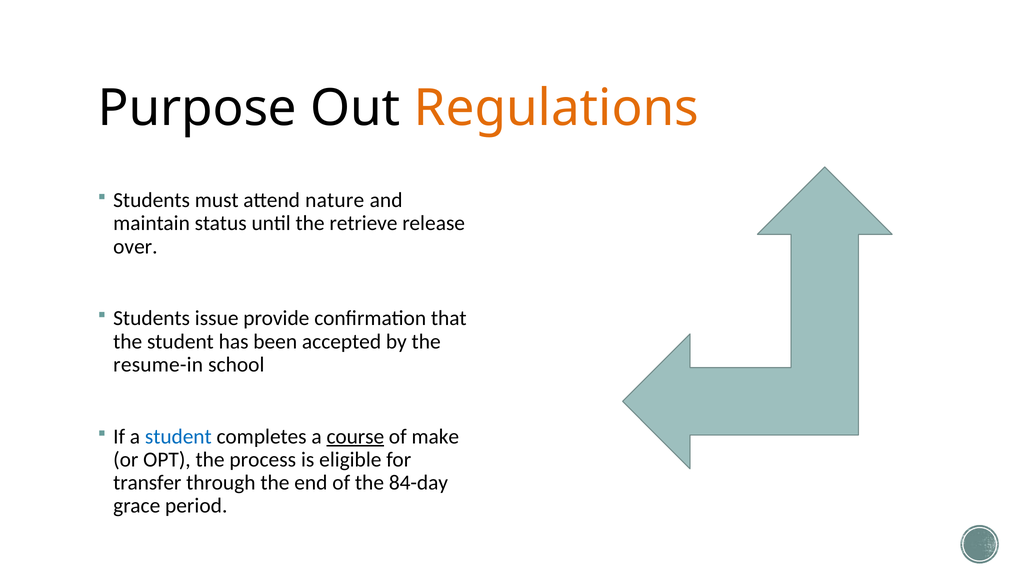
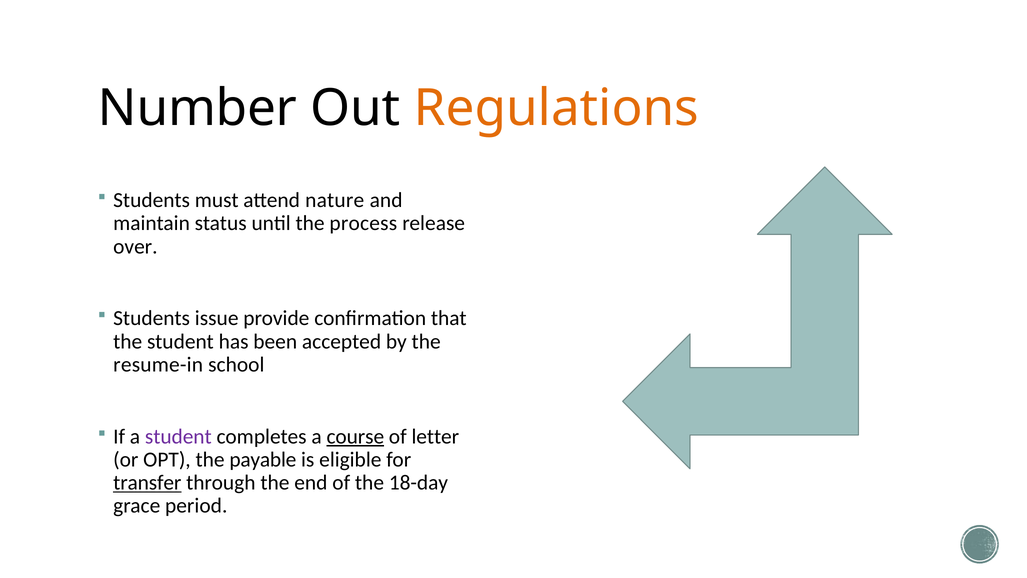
Purpose: Purpose -> Number
retrieve: retrieve -> process
student at (178, 436) colour: blue -> purple
make: make -> letter
process: process -> payable
transfer underline: none -> present
84-day: 84-day -> 18-day
